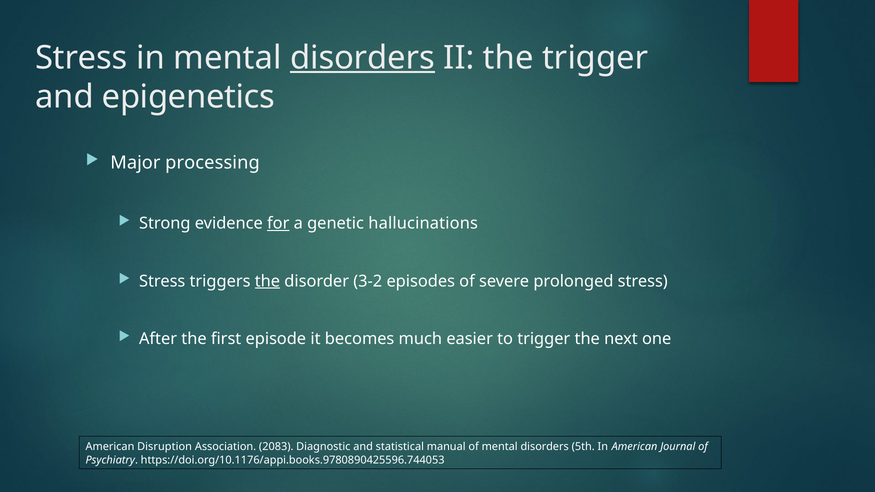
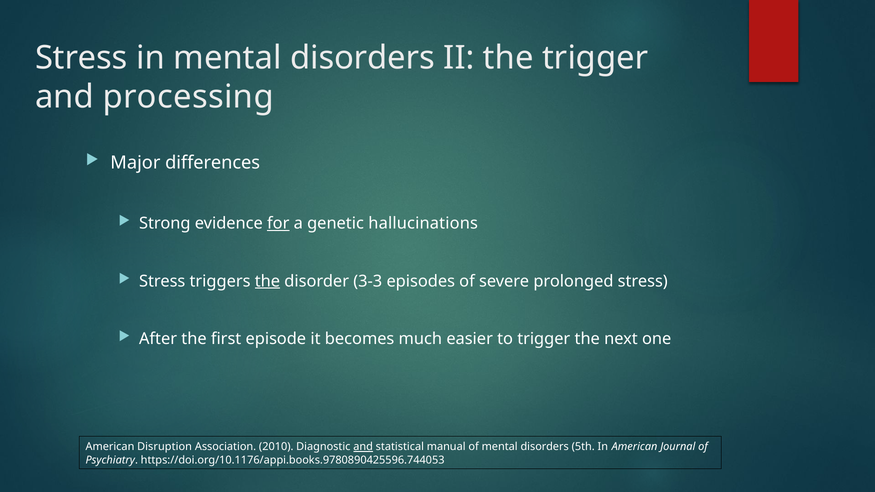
disorders at (363, 58) underline: present -> none
epigenetics: epigenetics -> processing
processing: processing -> differences
3-2: 3-2 -> 3-3
2083: 2083 -> 2010
and at (363, 447) underline: none -> present
